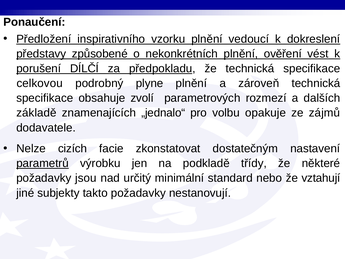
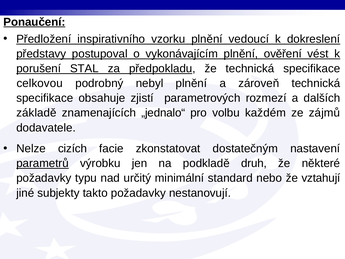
Ponaučení underline: none -> present
způsobené: způsobené -> postupoval
nekonkrétních: nekonkrétních -> vykonávajícím
DÍLČÍ: DÍLČÍ -> STAL
plyne: plyne -> nebyl
zvolí: zvolí -> zjistí
opakuje: opakuje -> každém
třídy: třídy -> druh
jsou: jsou -> typu
